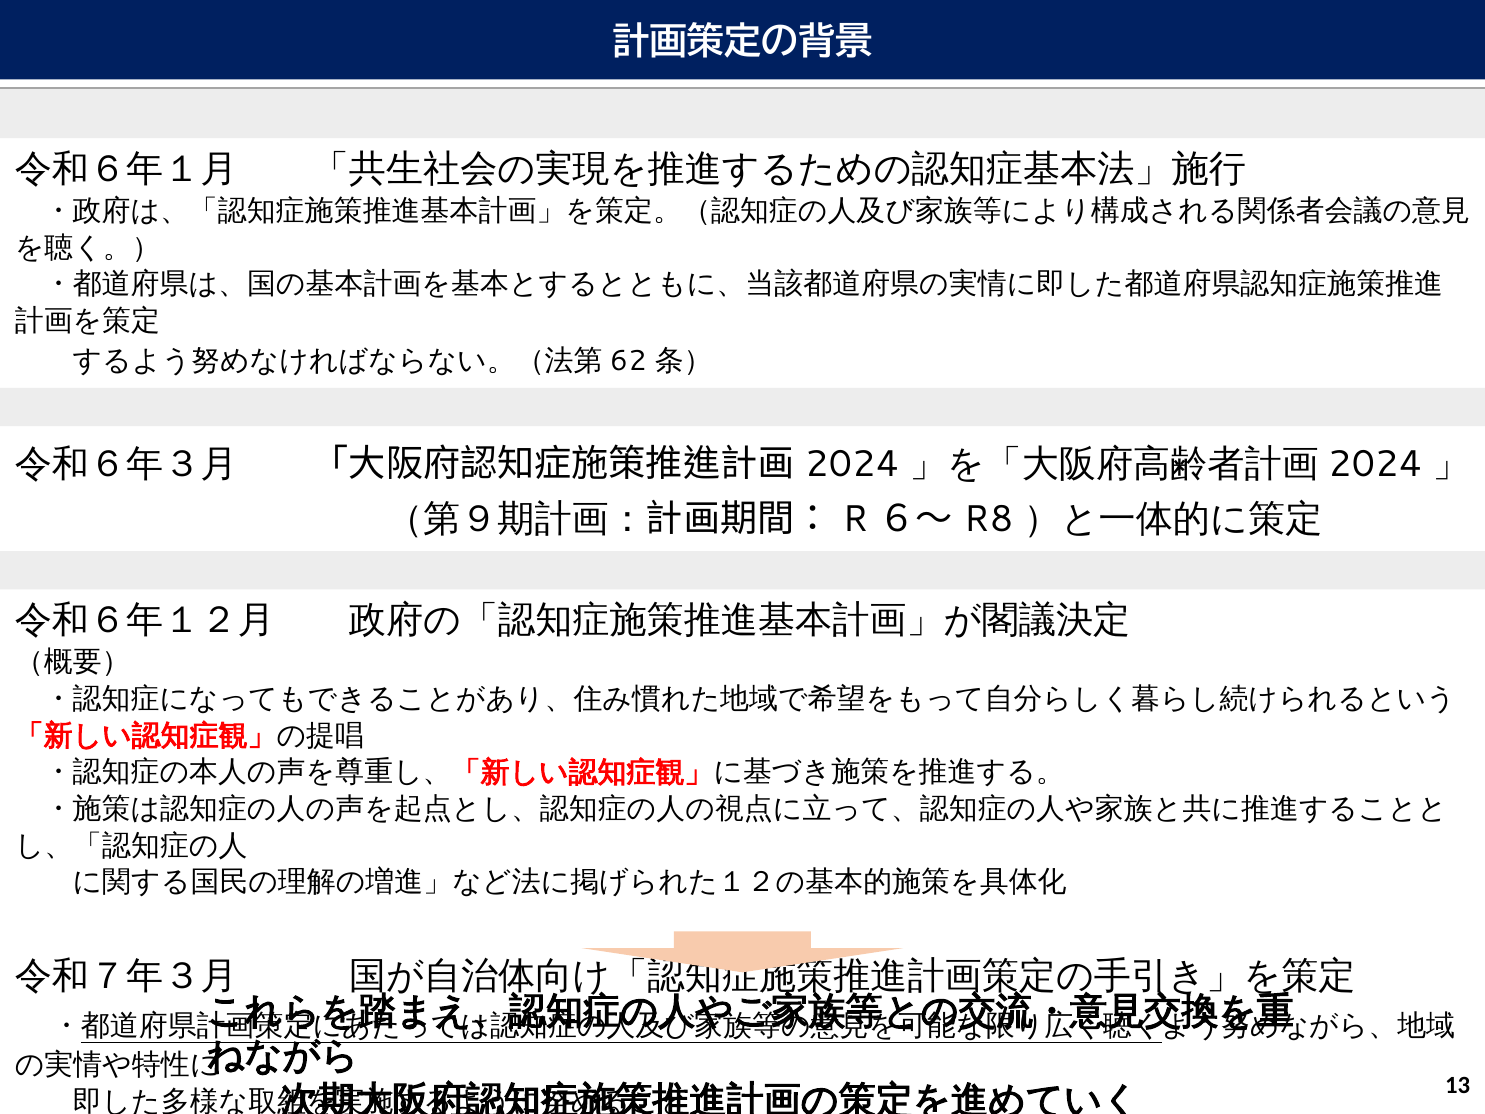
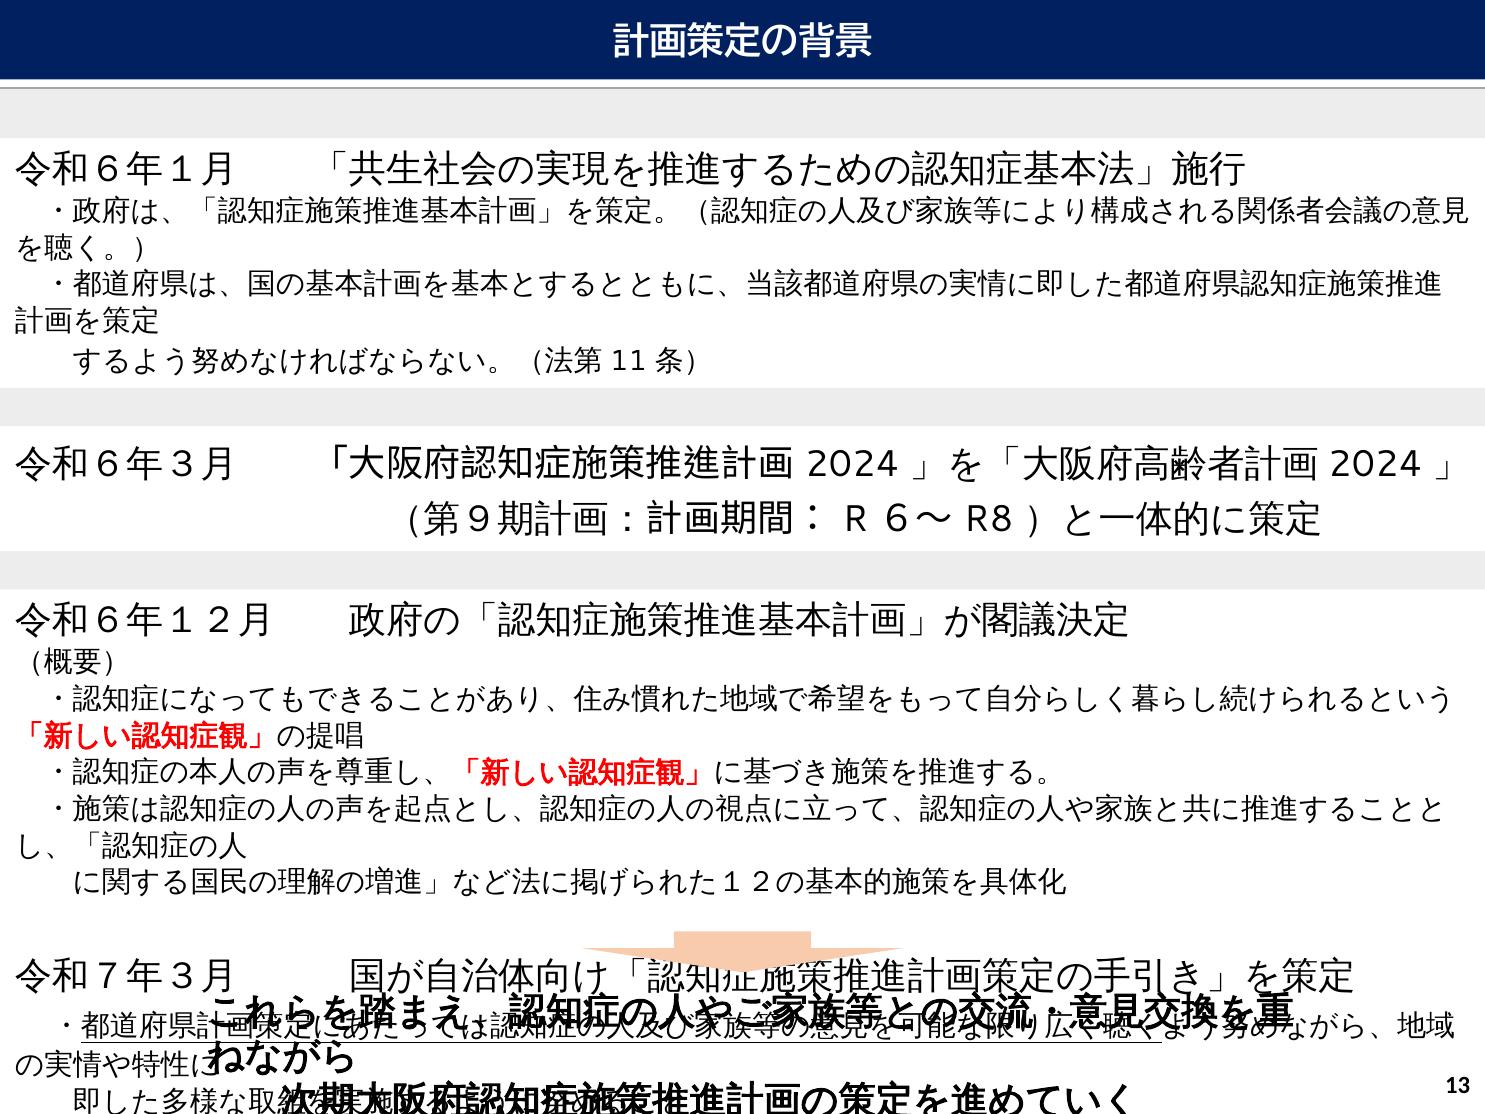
62: 62 -> 11
